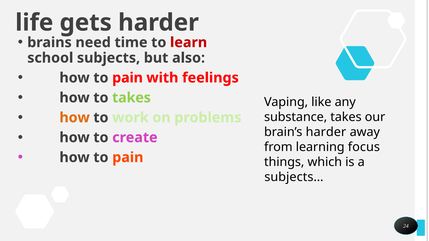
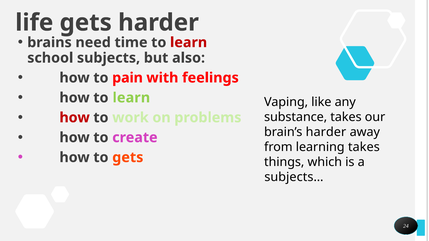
how to takes: takes -> learn
how at (75, 118) colour: orange -> red
learning focus: focus -> takes
pain at (128, 158): pain -> gets
